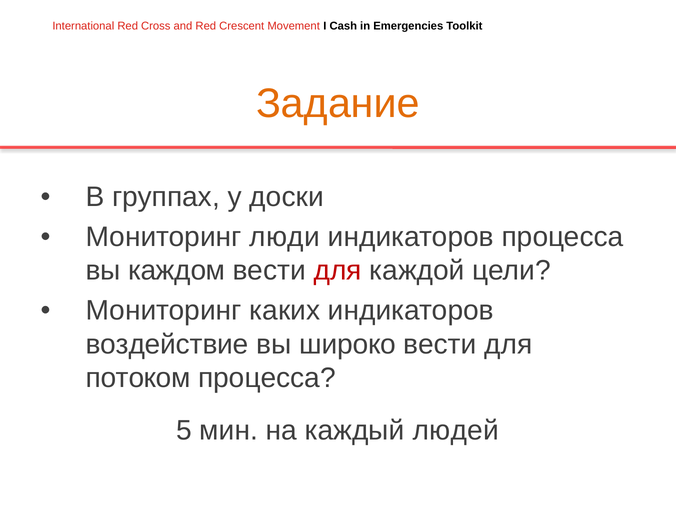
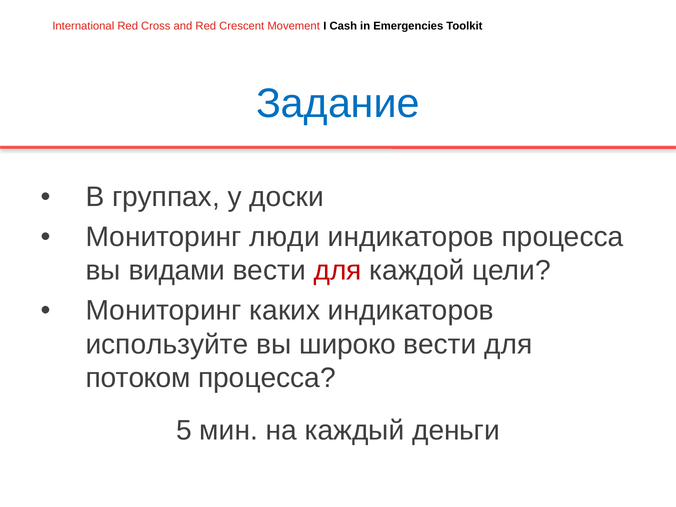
Задание colour: orange -> blue
каждом: каждом -> видами
воздействие: воздействие -> используйте
людей: людей -> деньги
